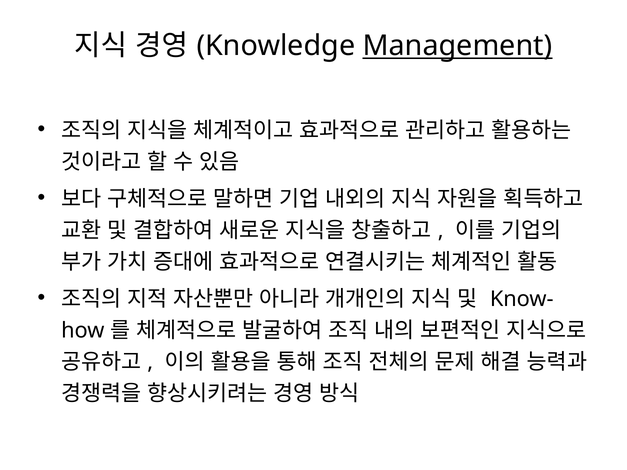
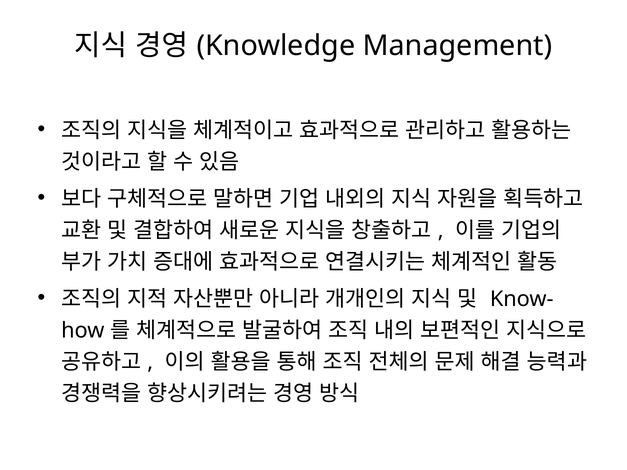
Management underline: present -> none
